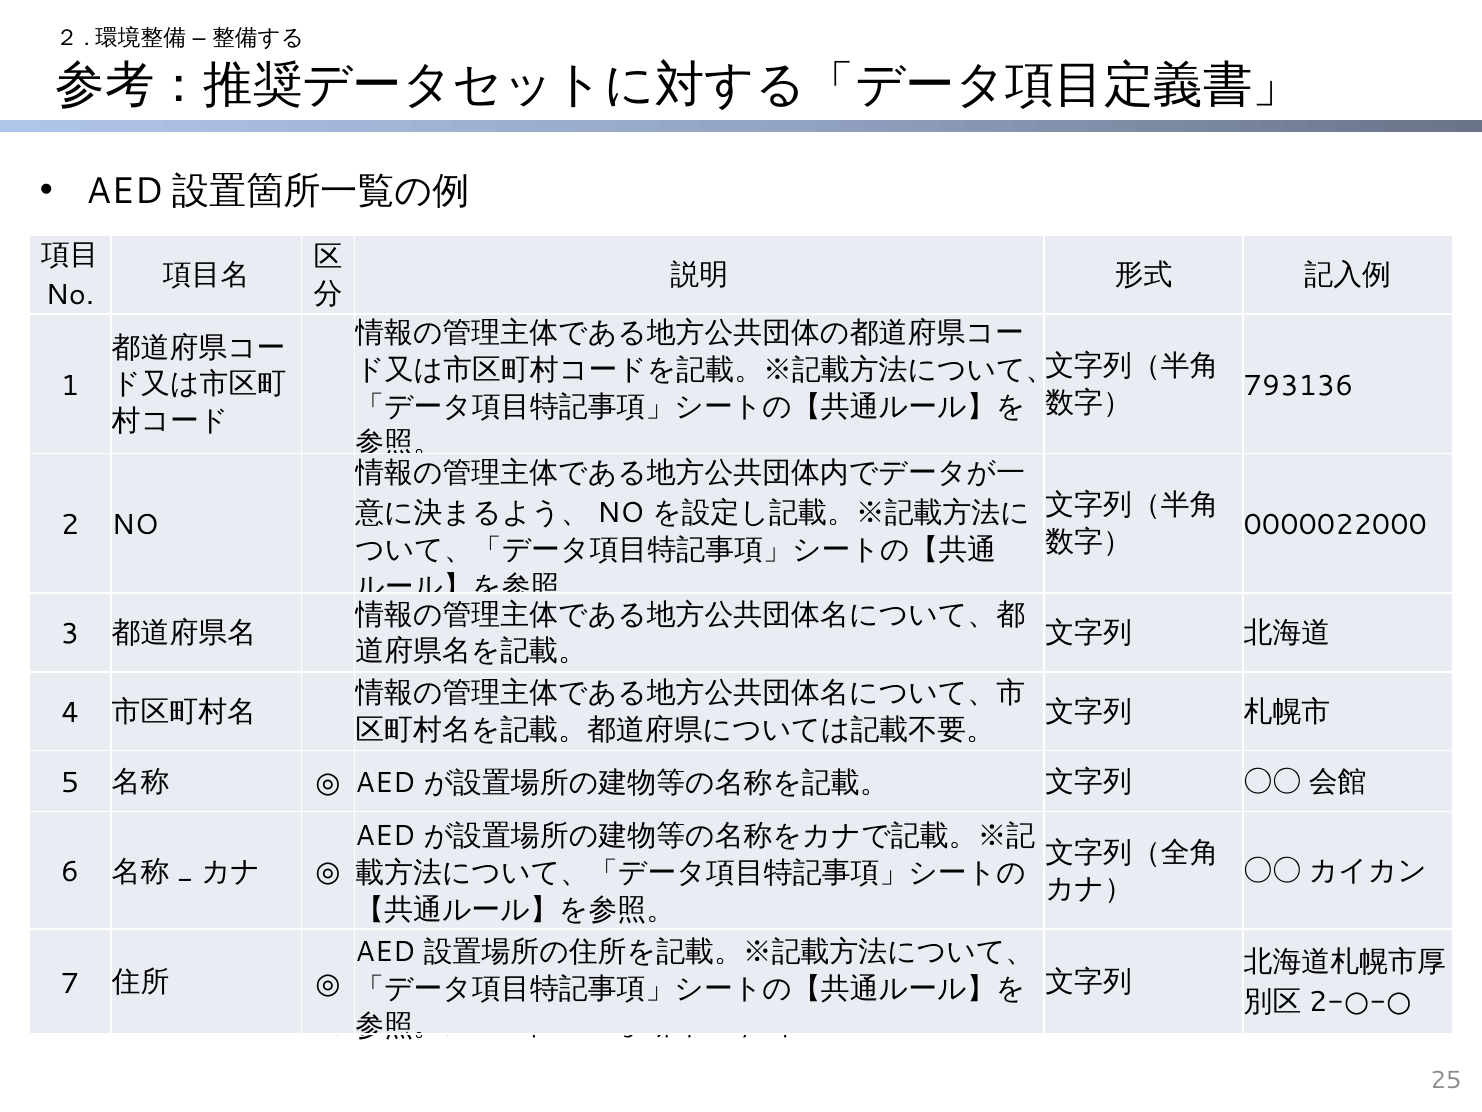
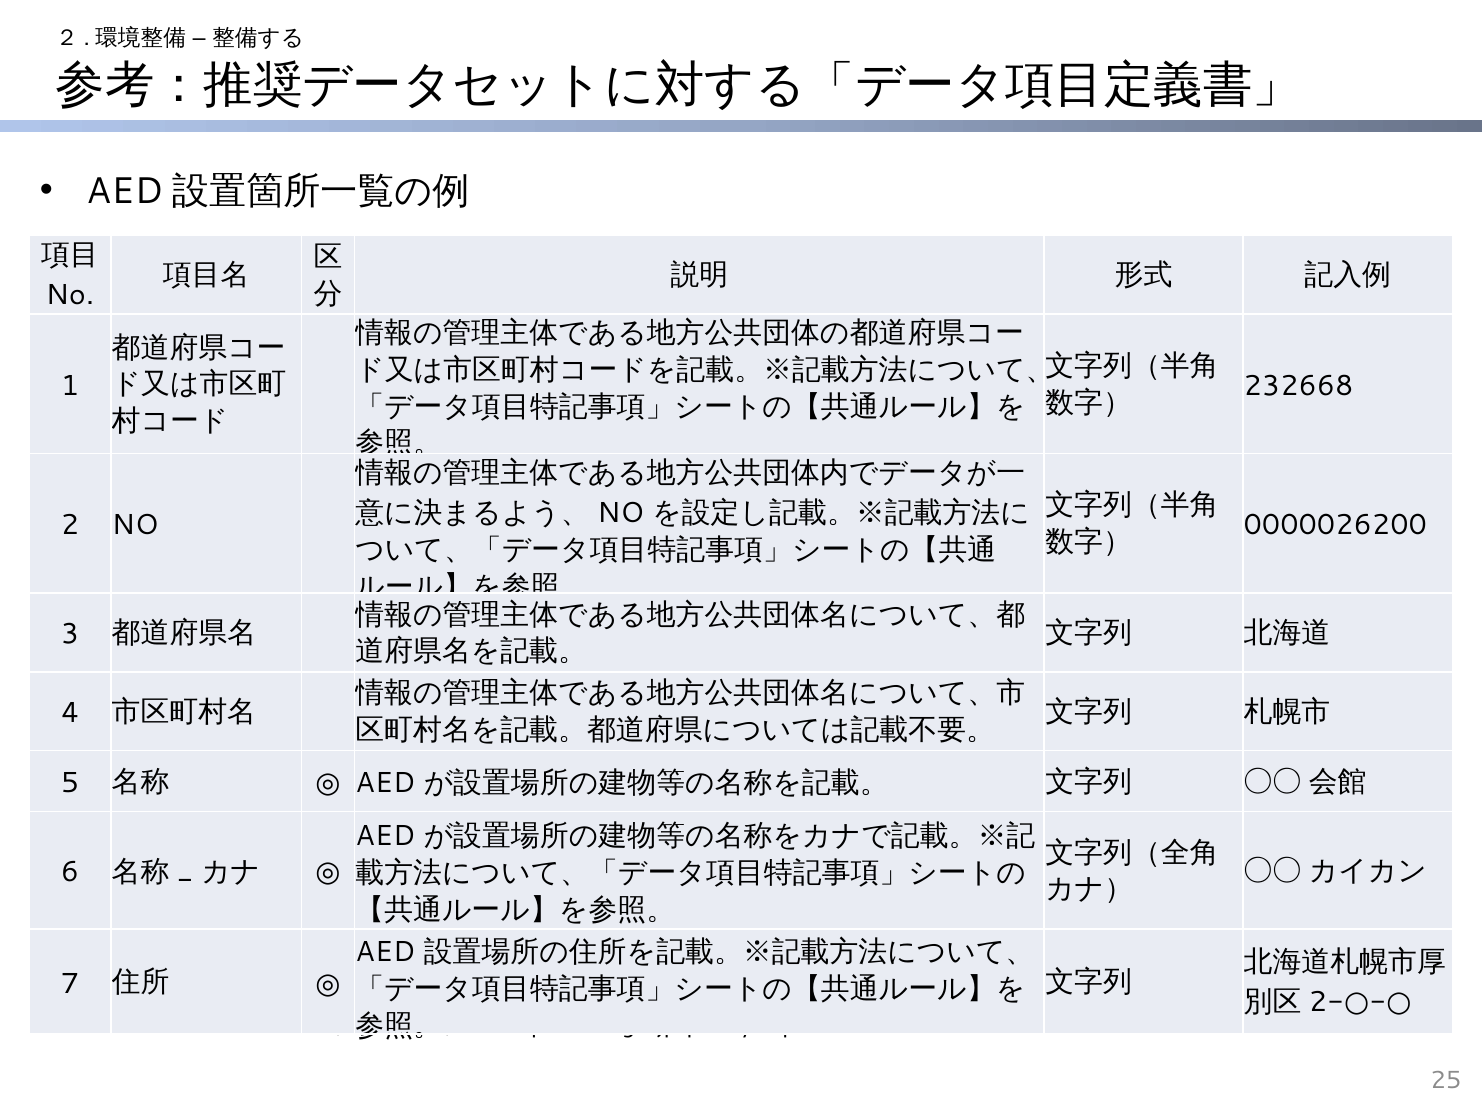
793136: 793136 -> 232668
0000022000: 0000022000 -> 0000026200
